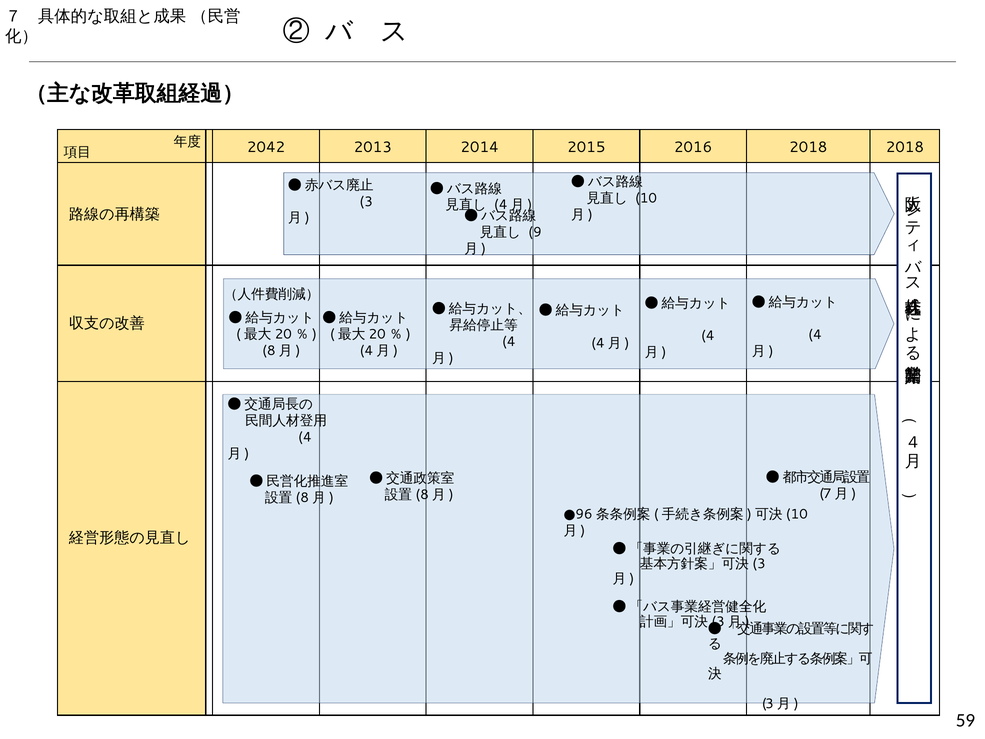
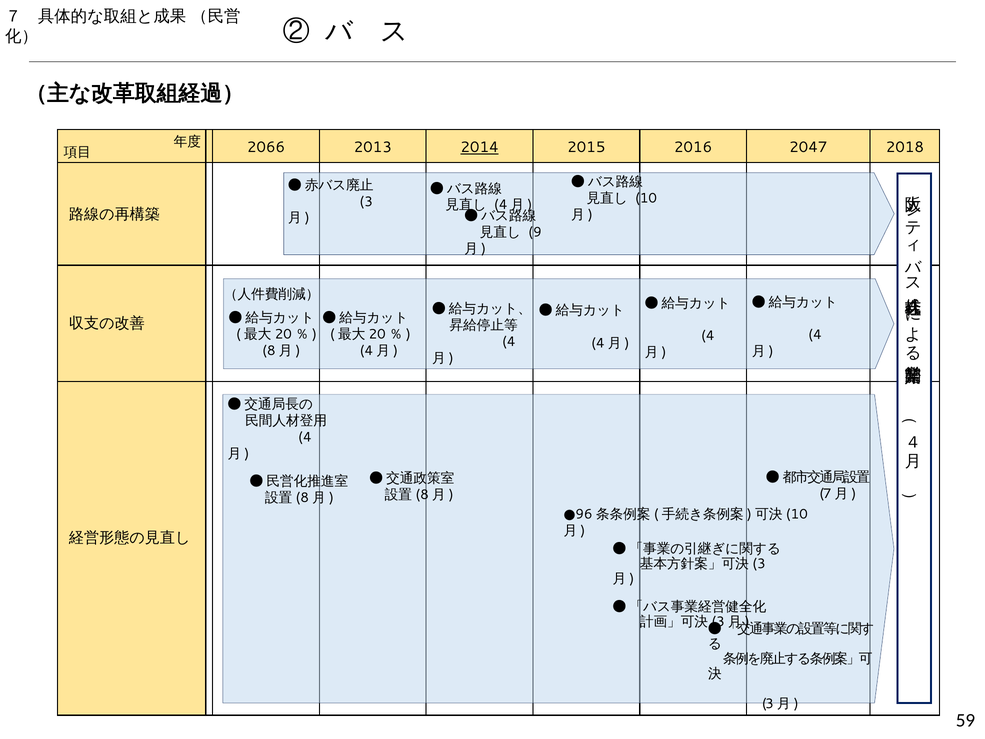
2042: 2042 -> 2066
2014 underline: none -> present
2016 2018: 2018 -> 2047
